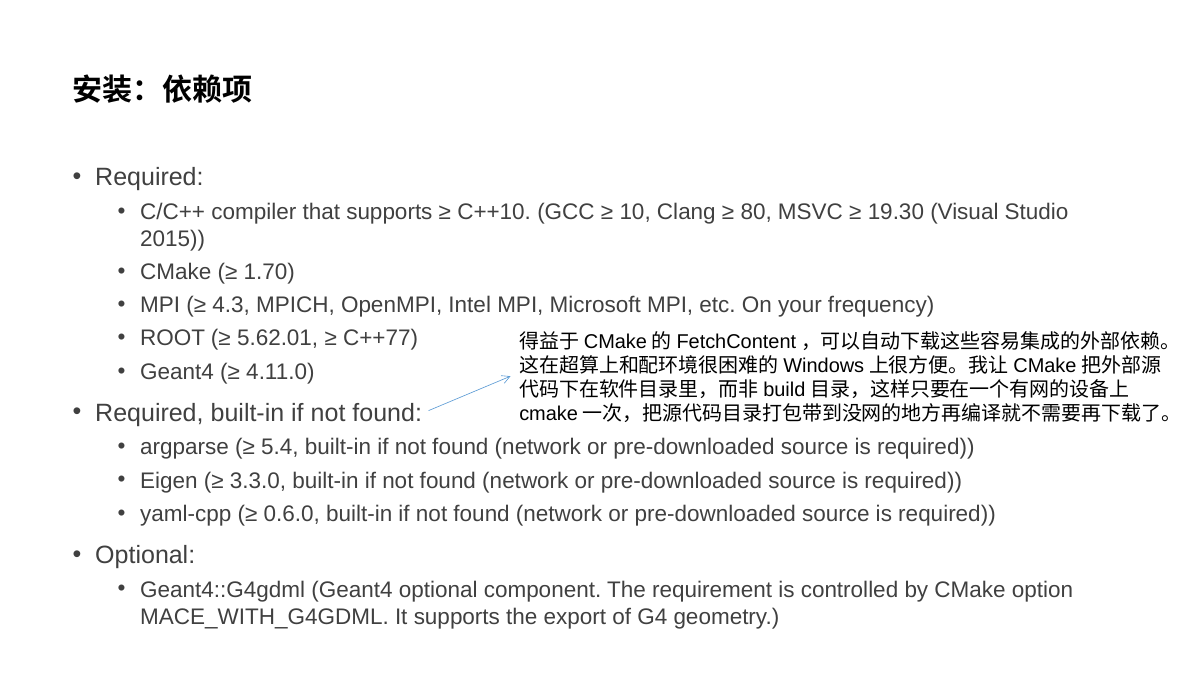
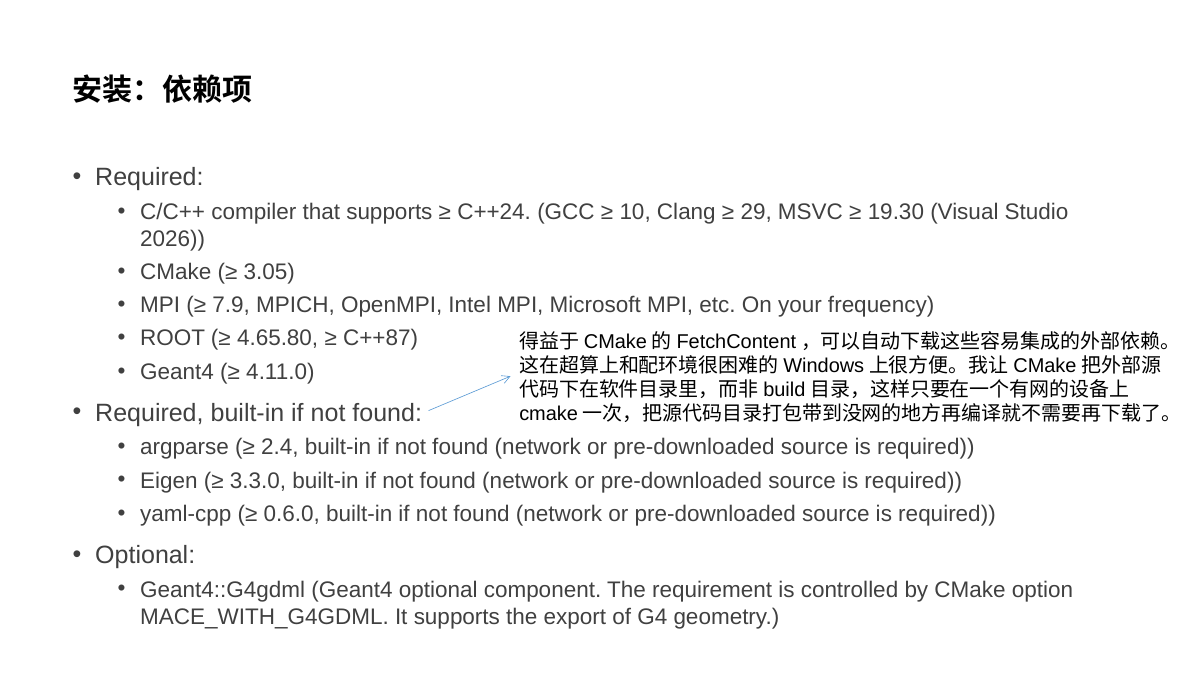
C++10: C++10 -> C++24
80: 80 -> 29
2015: 2015 -> 2026
1.70: 1.70 -> 3.05
4.3: 4.3 -> 7.9
5.62.01: 5.62.01 -> 4.65.80
C++77: C++77 -> C++87
5.4: 5.4 -> 2.4
